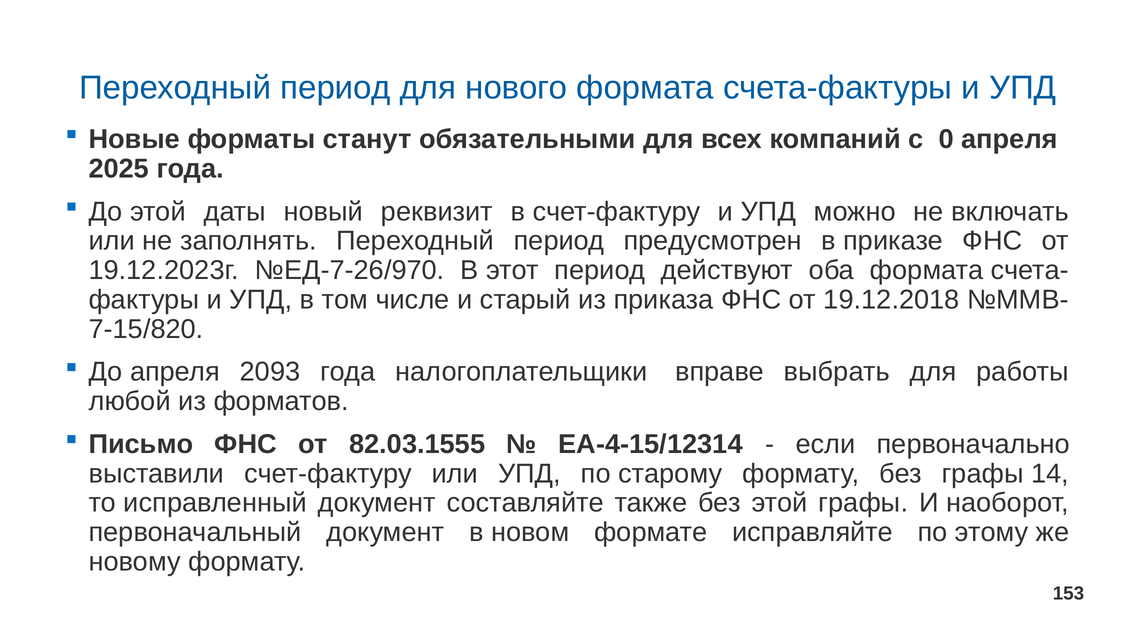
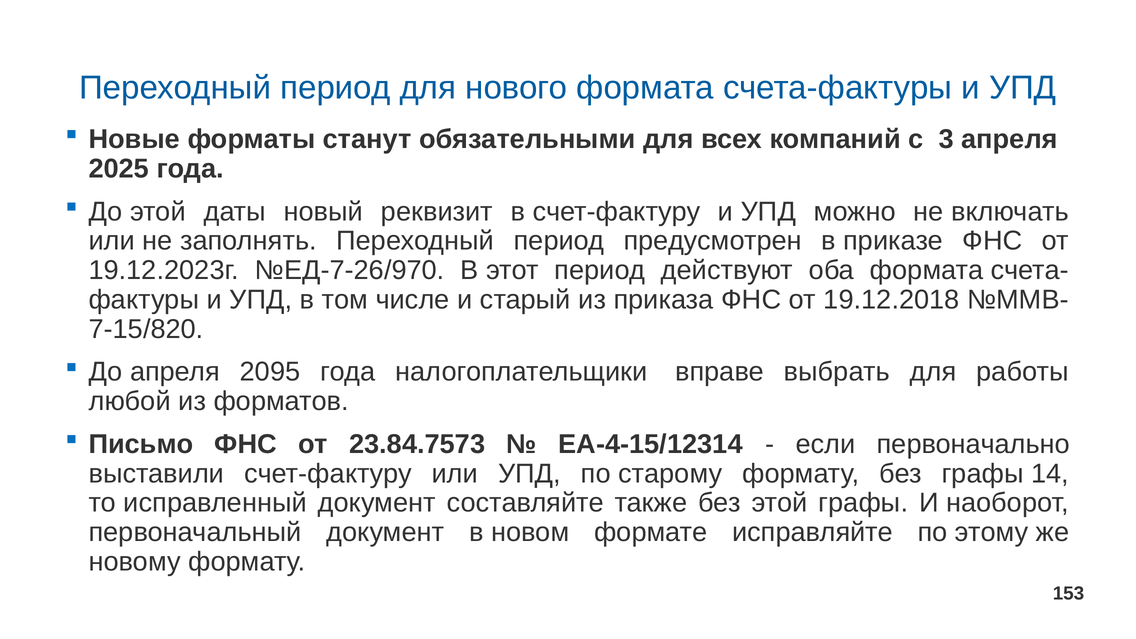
0: 0 -> 3
2093: 2093 -> 2095
82.03.1555: 82.03.1555 -> 23.84.7573
